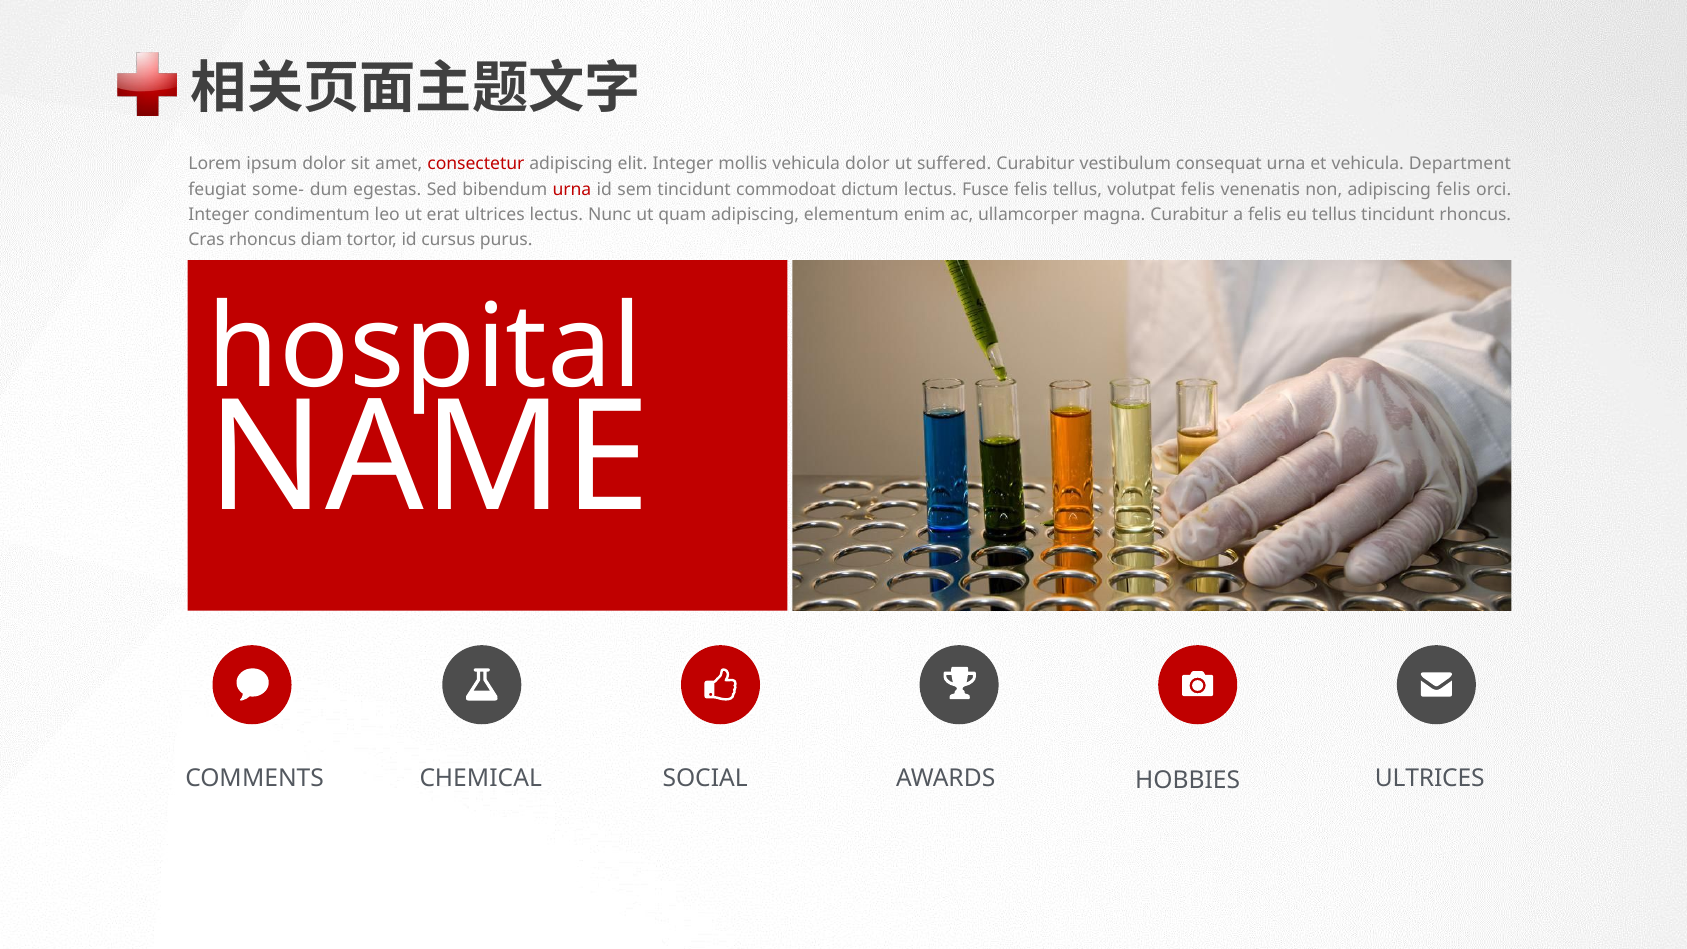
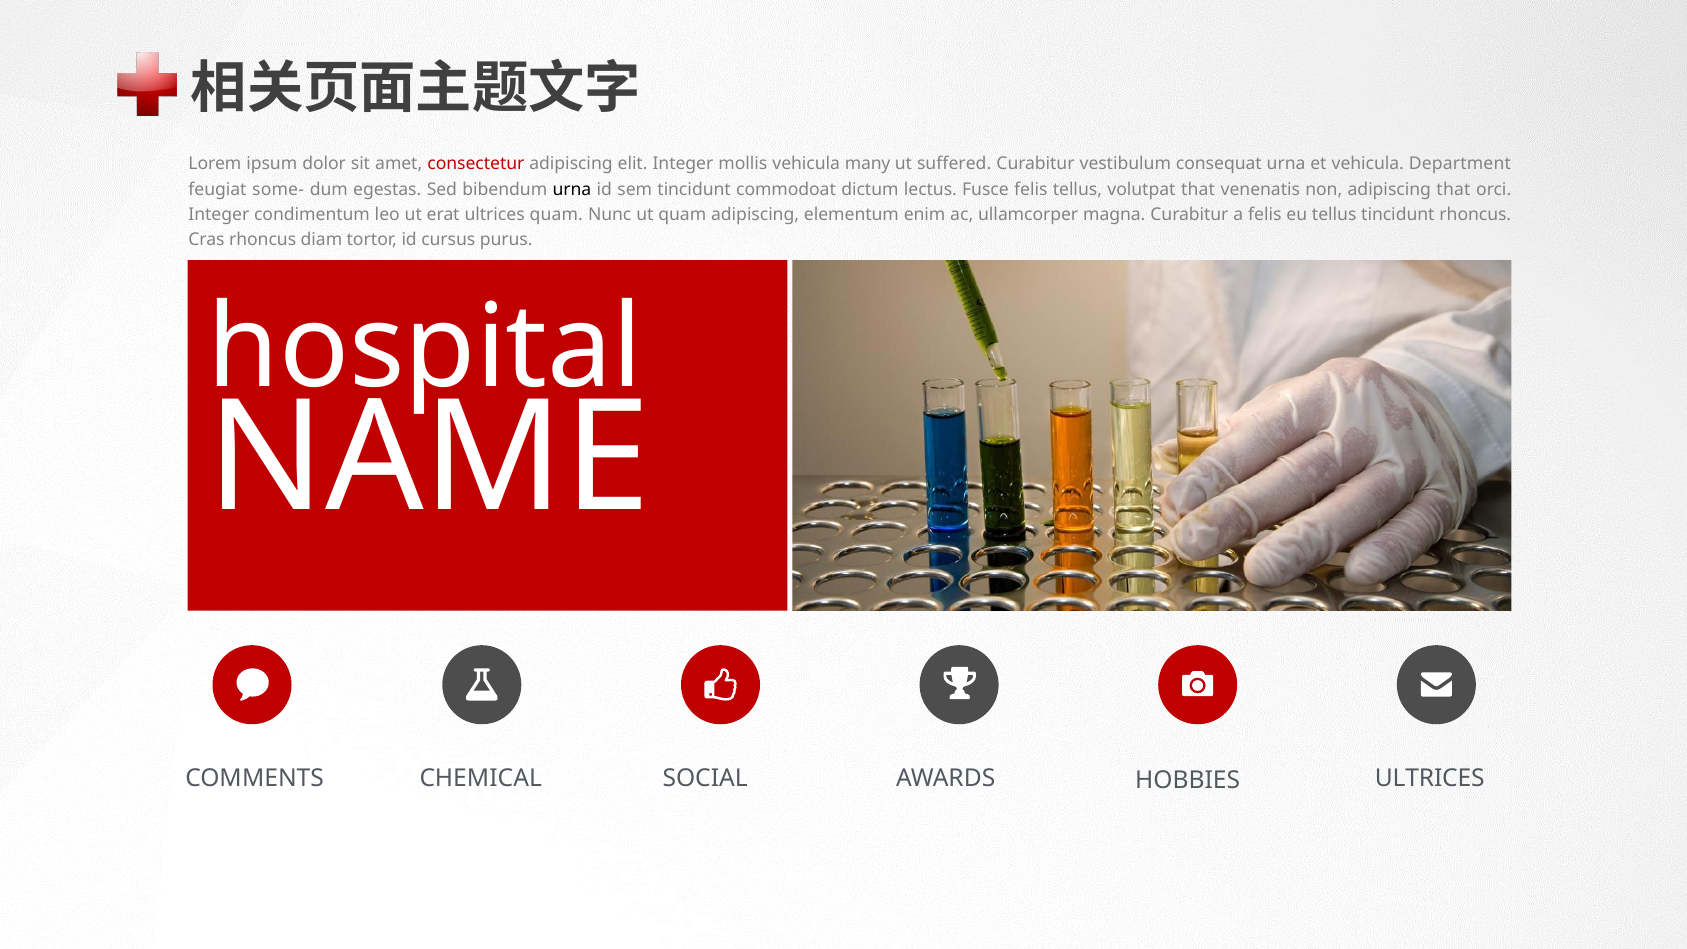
vehicula dolor: dolor -> many
urna at (572, 189) colour: red -> black
volutpat felis: felis -> that
adipiscing felis: felis -> that
ultrices lectus: lectus -> quam
